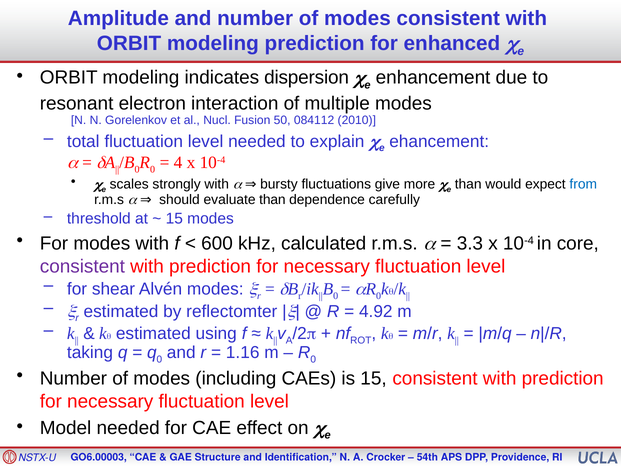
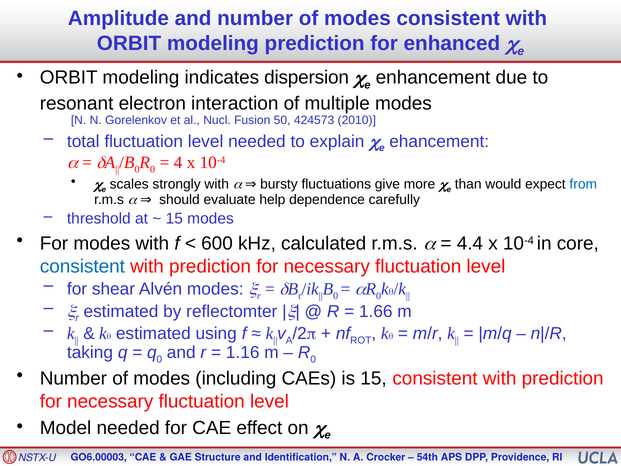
084112: 084112 -> 424573
evaluate than: than -> help
3.3: 3.3 -> 4.4
consistent at (82, 266) colour: purple -> blue
4.92: 4.92 -> 1.66
